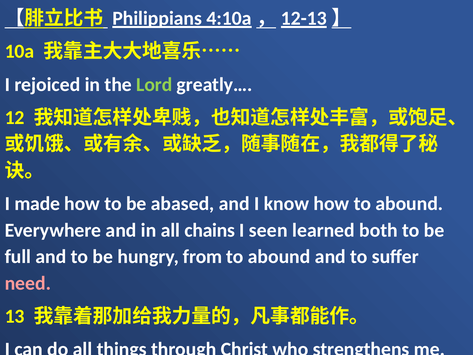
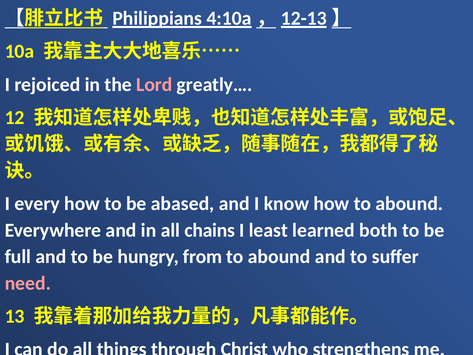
Lord colour: light green -> pink
made: made -> every
seen: seen -> least
